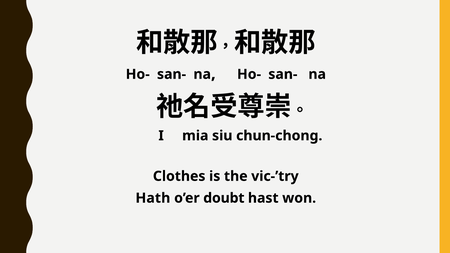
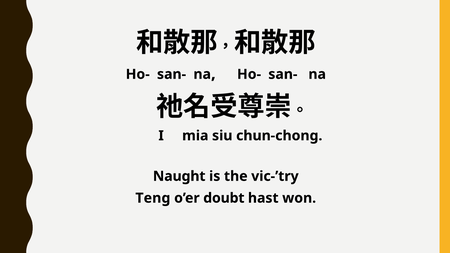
Clothes: Clothes -> Naught
Hath: Hath -> Teng
